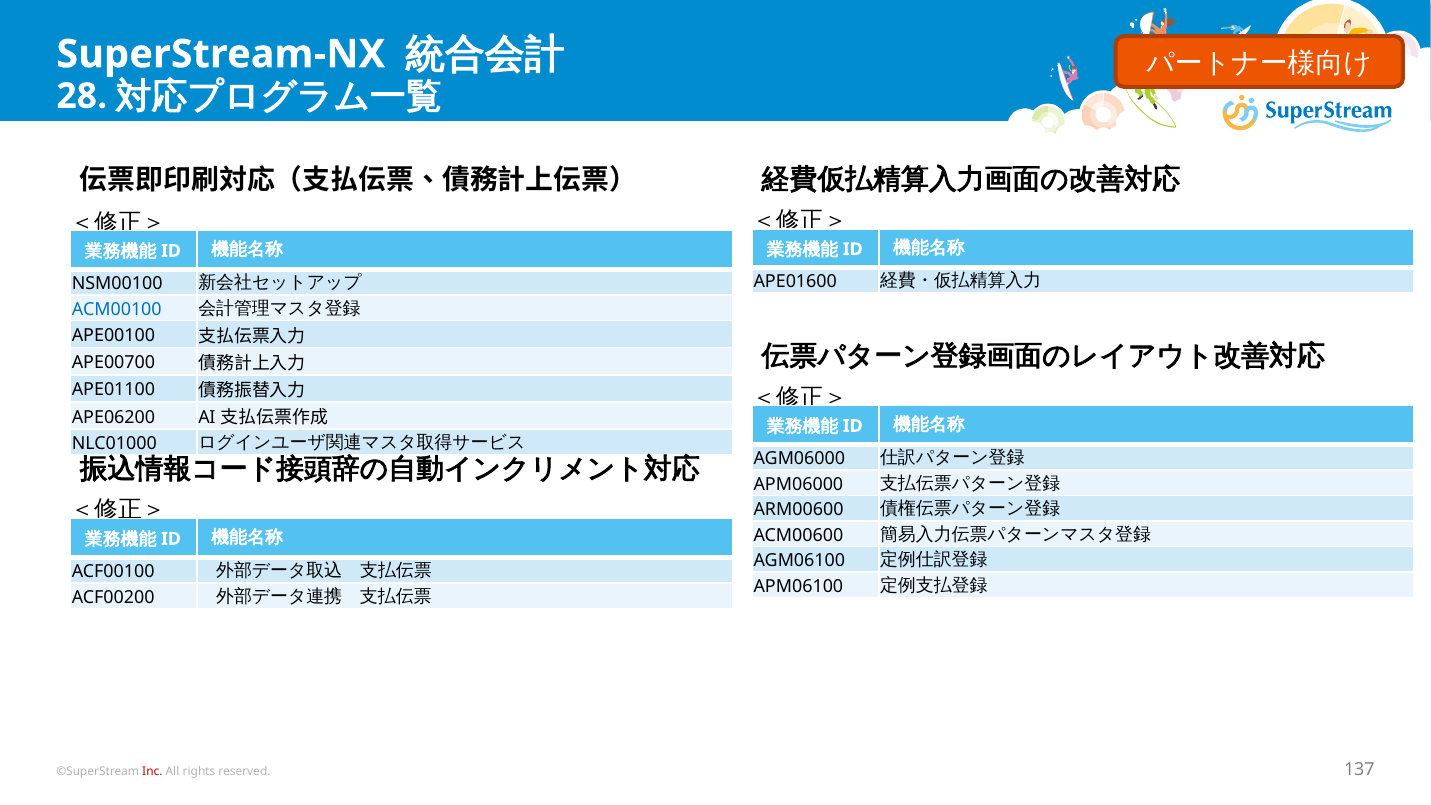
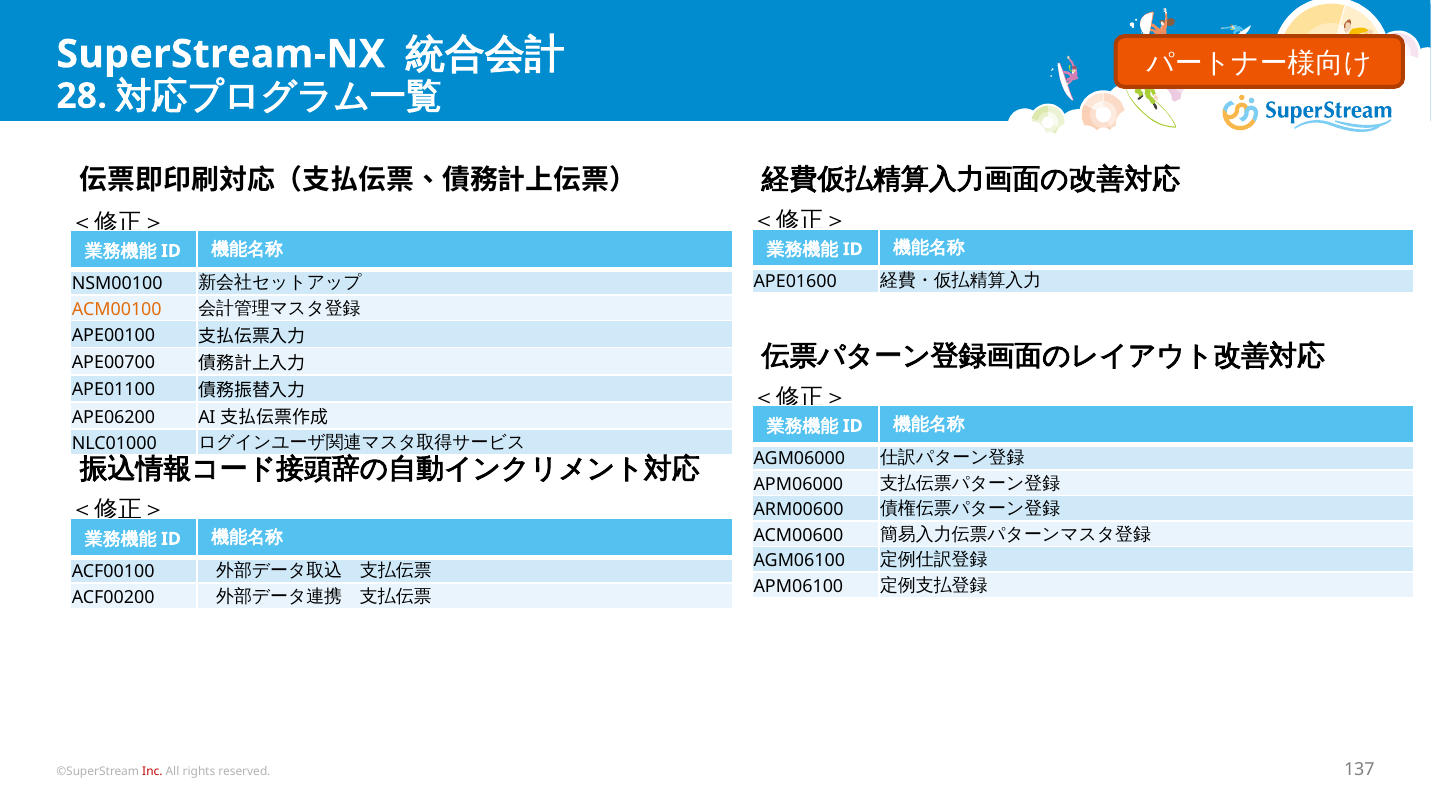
ACM00100 colour: blue -> orange
